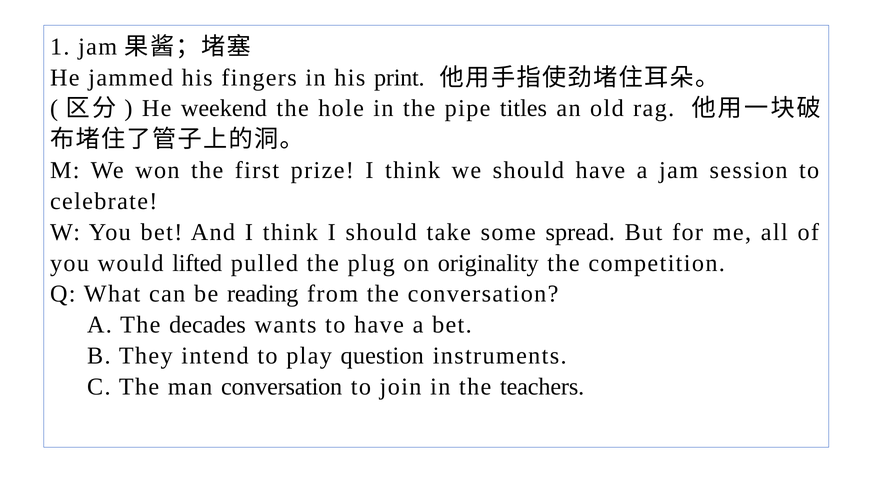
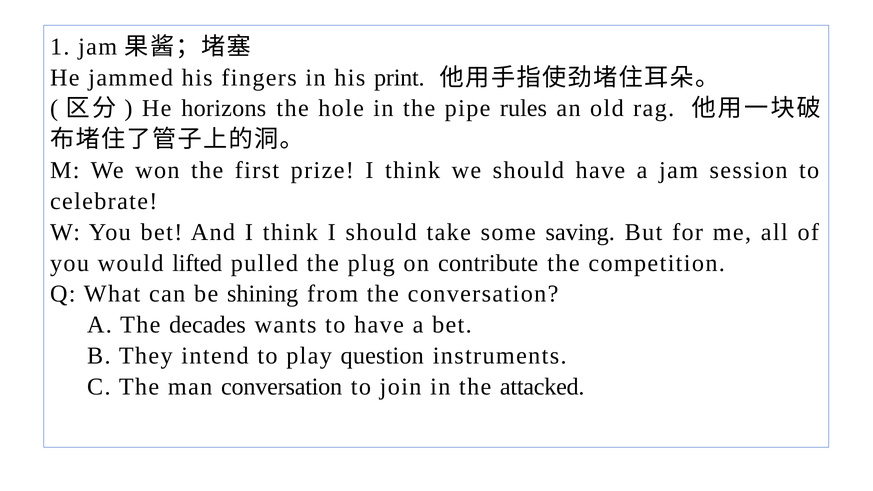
weekend: weekend -> horizons
titles: titles -> rules
spread: spread -> saving
originality: originality -> contribute
reading: reading -> shining
teachers: teachers -> attacked
